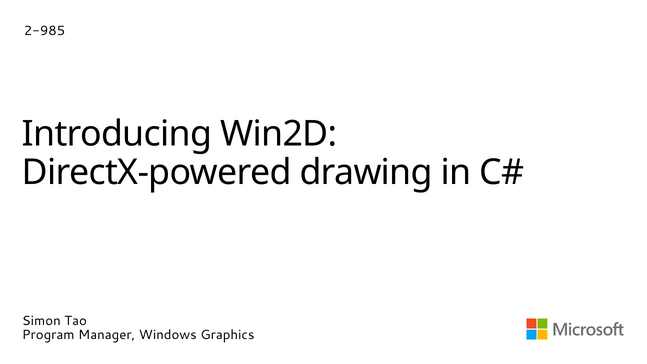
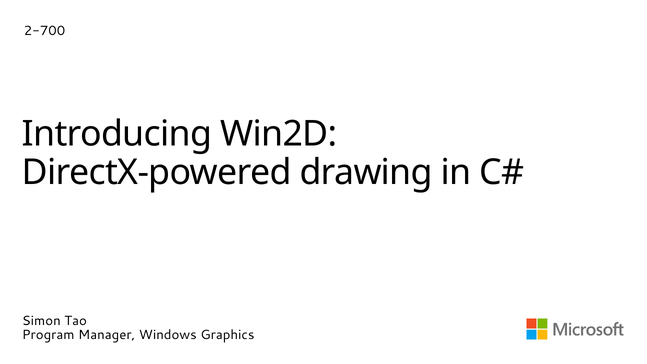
2-985: 2-985 -> 2-700
